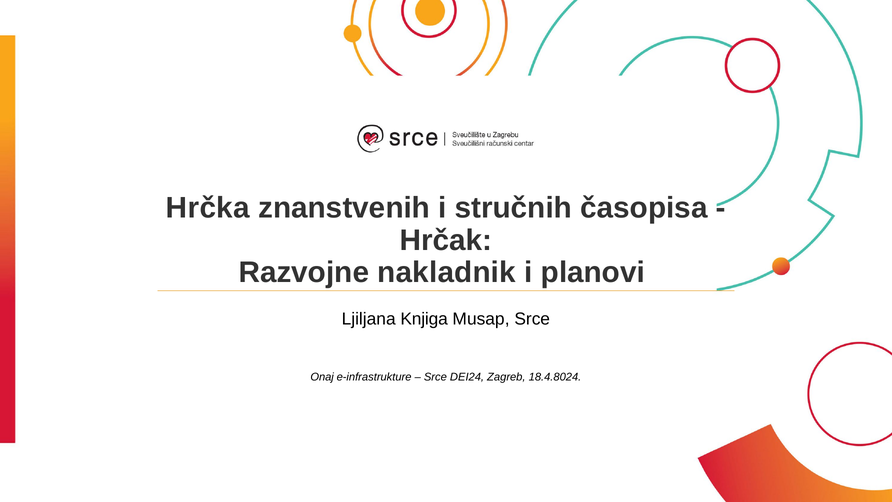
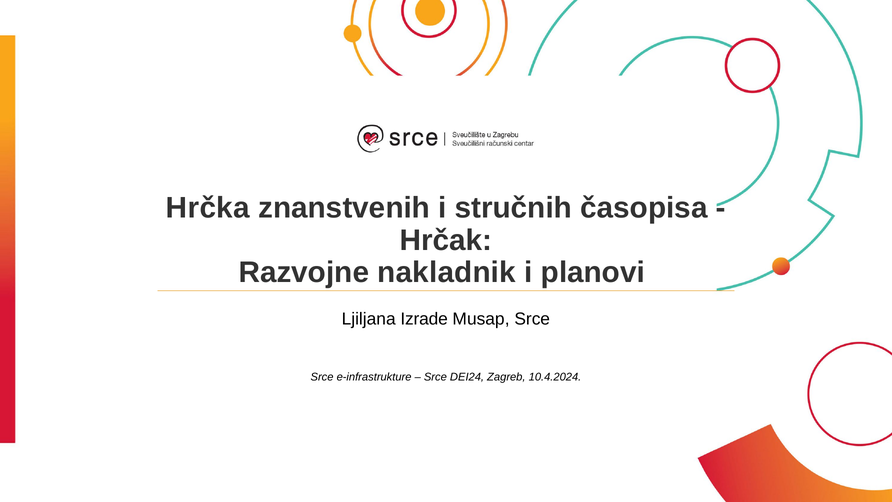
Knjiga: Knjiga -> Izrade
Onaj at (322, 377): Onaj -> Srce
18.4.8024: 18.4.8024 -> 10.4.2024
